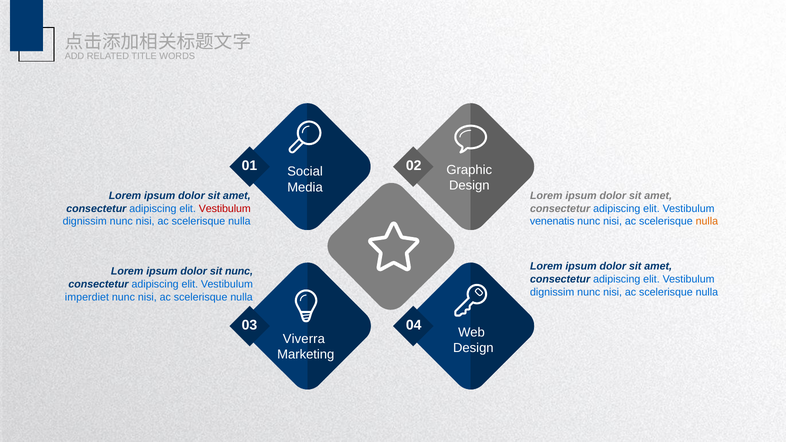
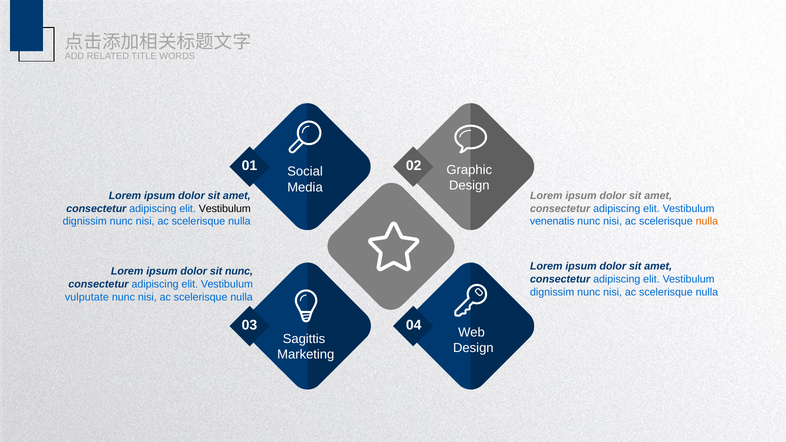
Vestibulum at (225, 209) colour: red -> black
imperdiet: imperdiet -> vulputate
Viverra: Viverra -> Sagittis
